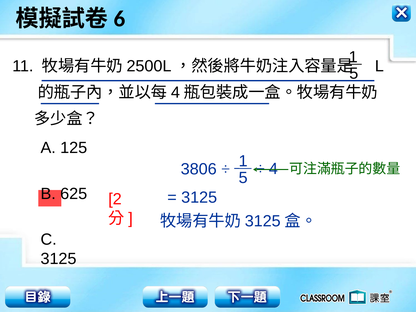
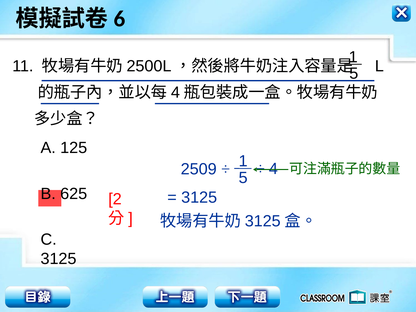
3806: 3806 -> 2509
